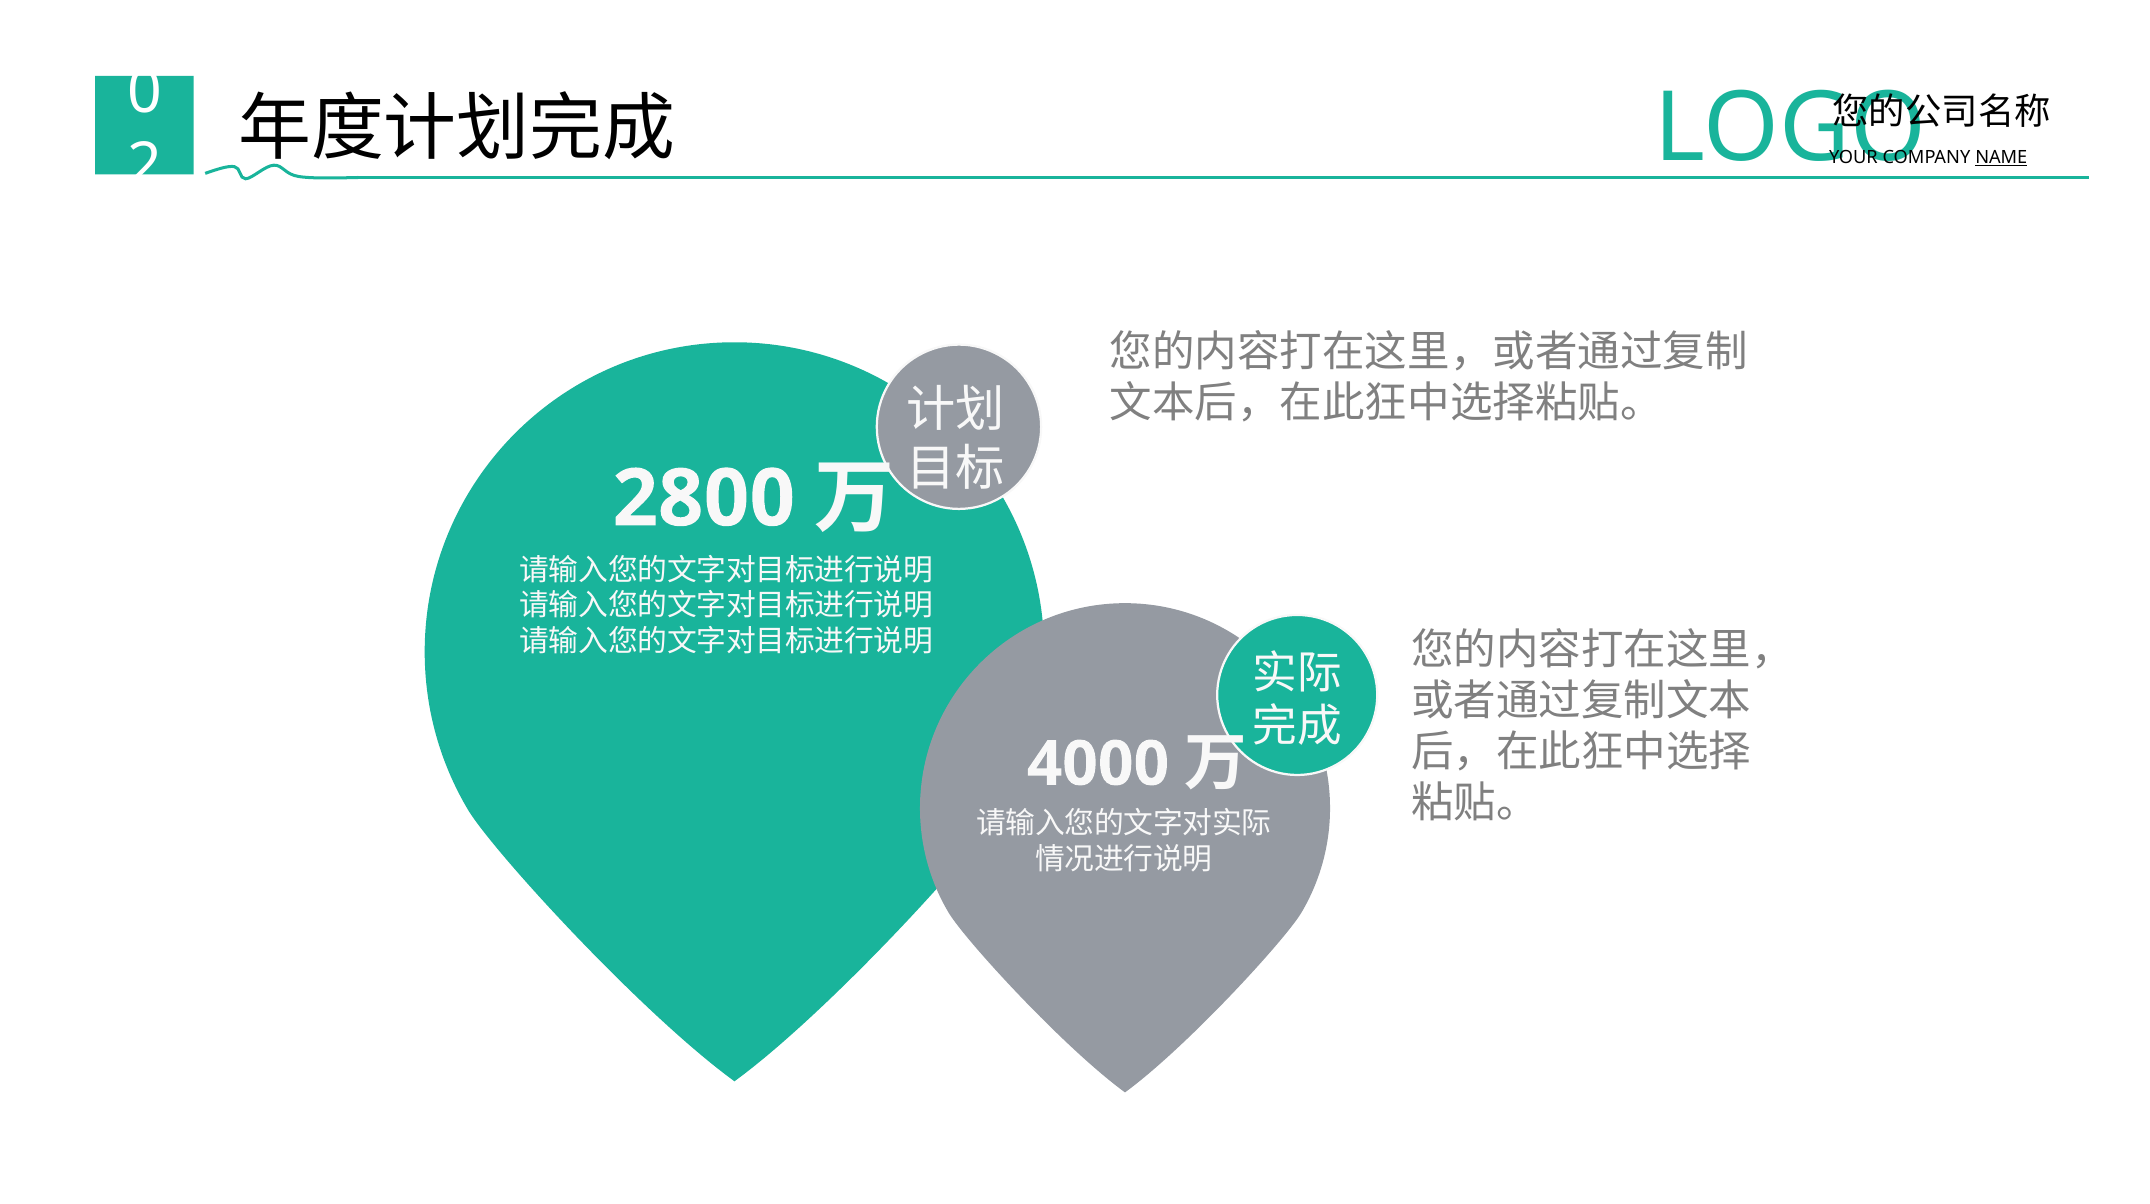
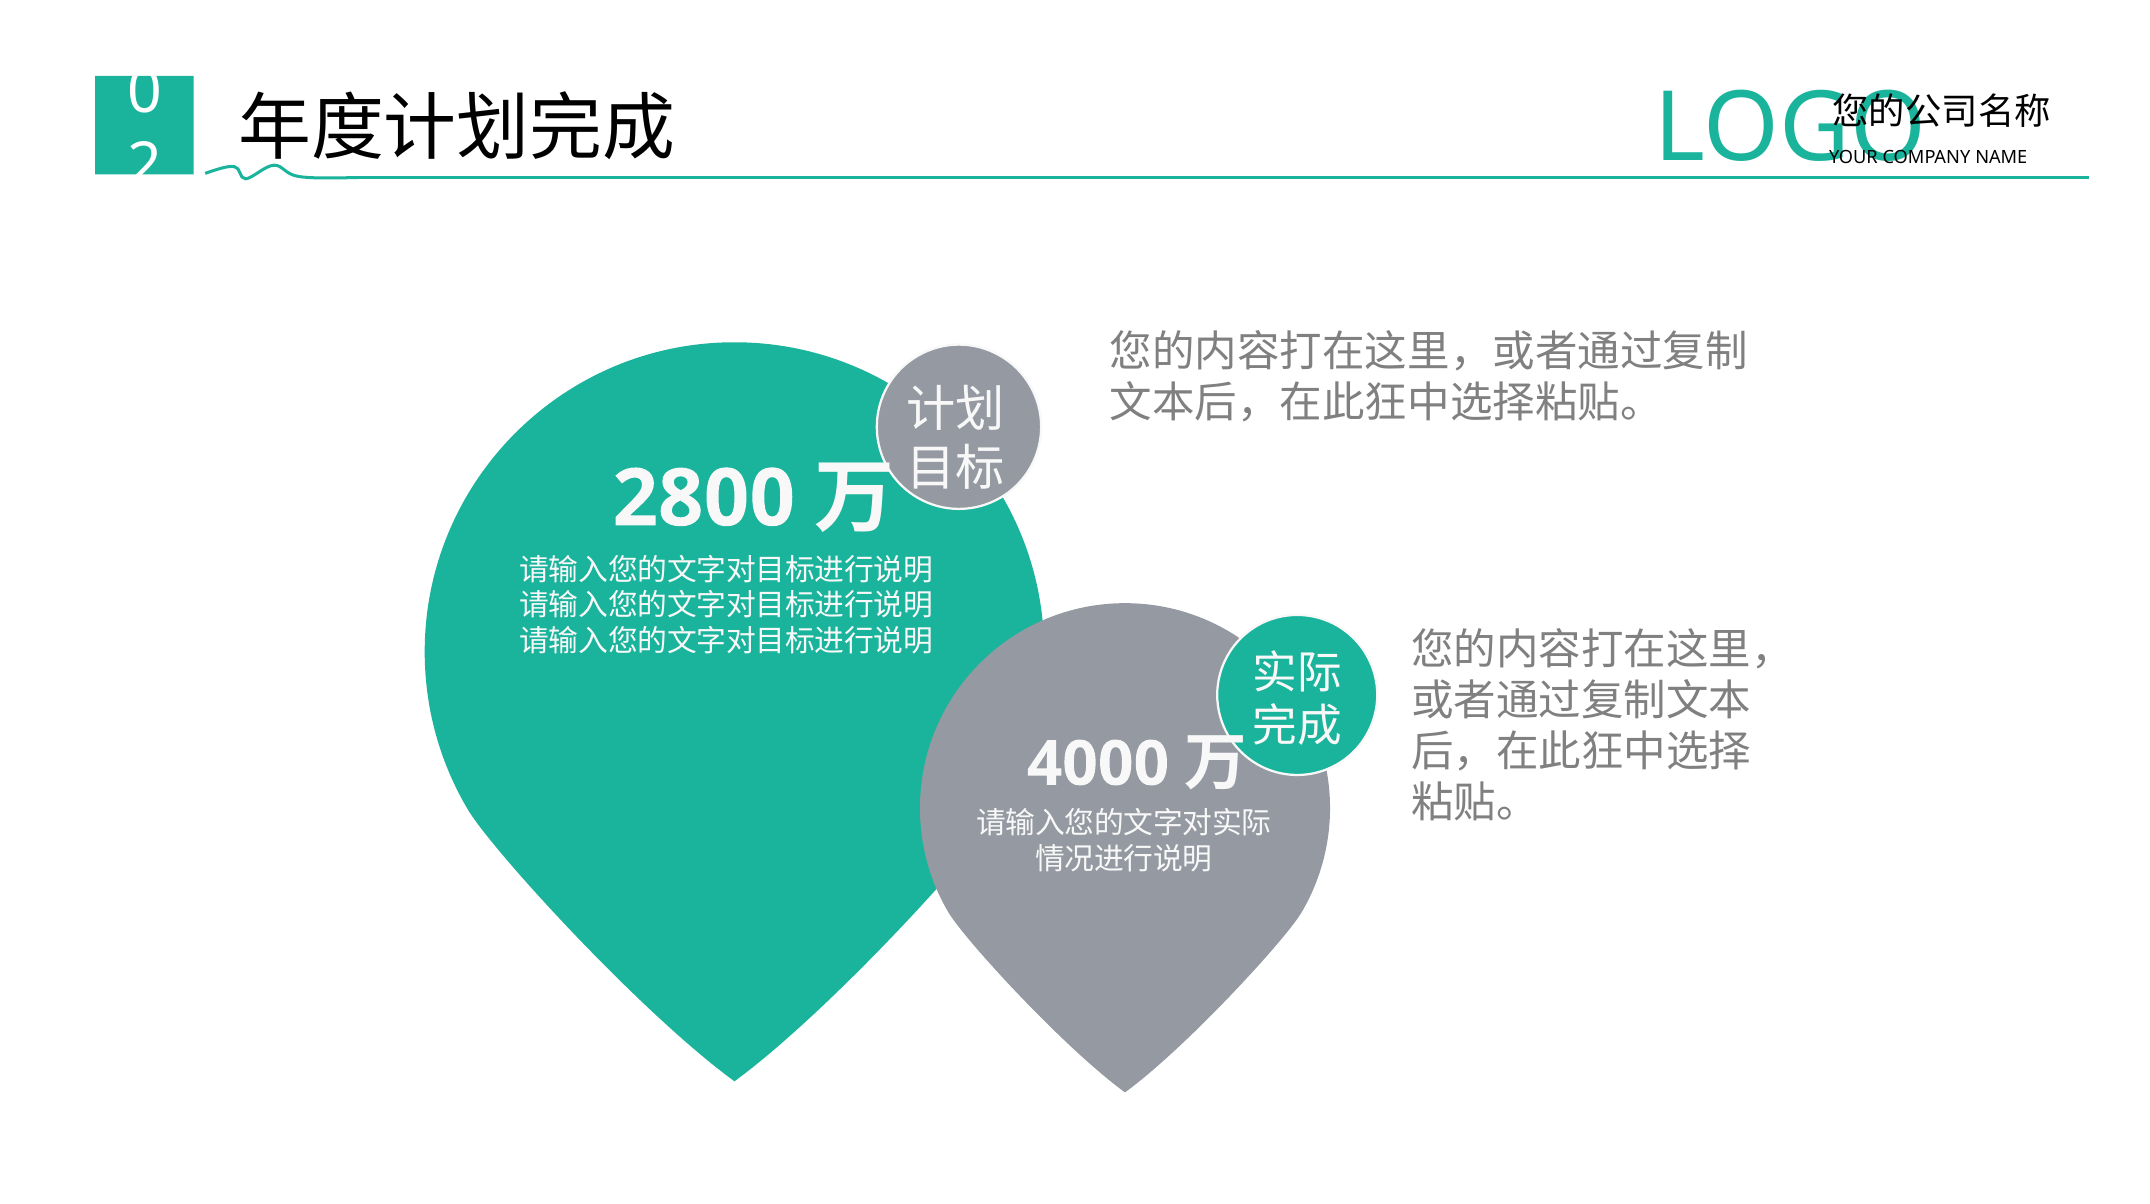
NAME underline: present -> none
